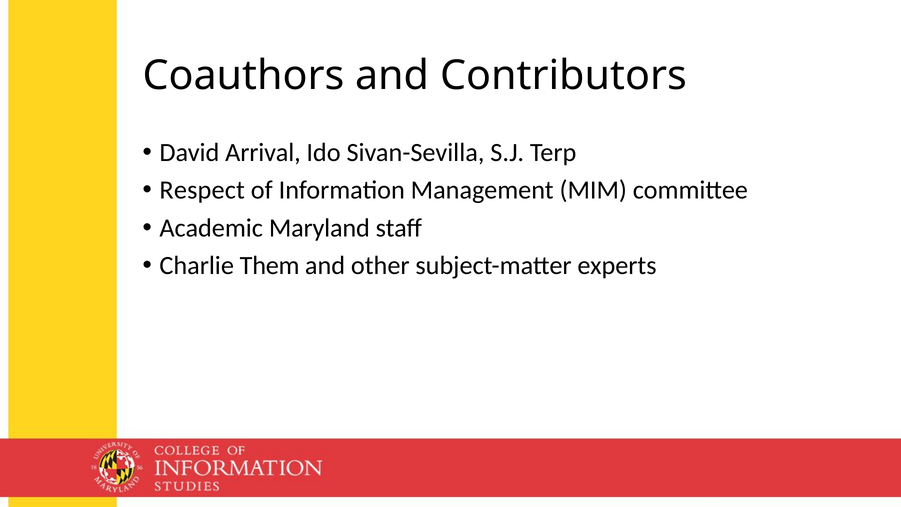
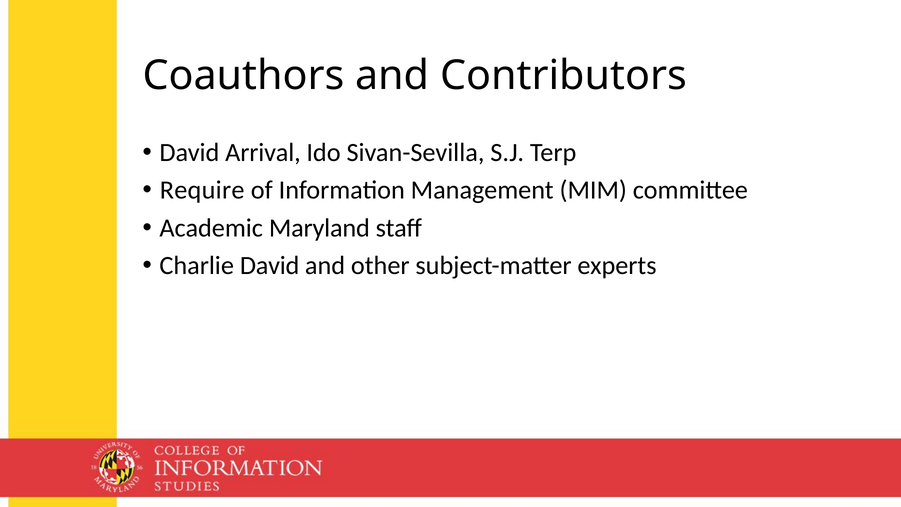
Respect: Respect -> Require
Charlie Them: Them -> David
